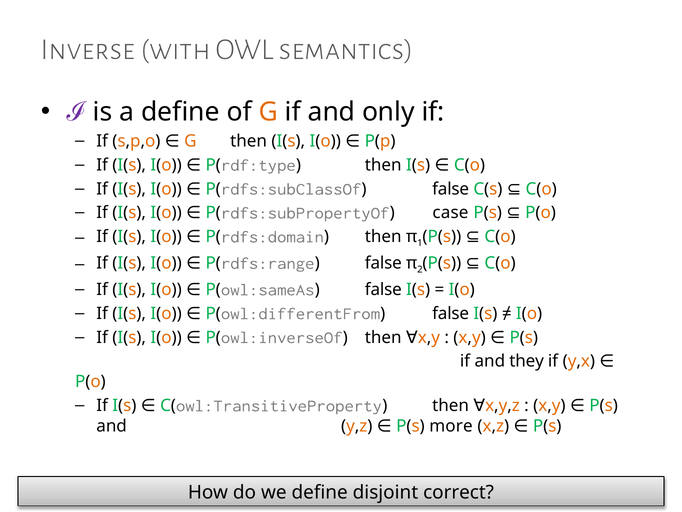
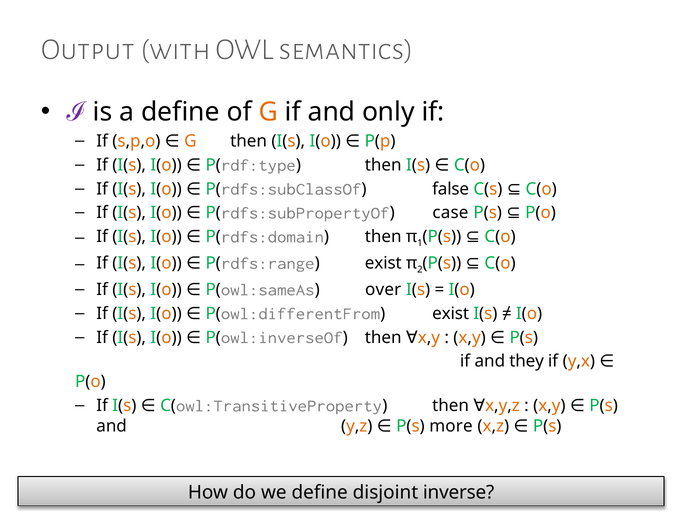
Inverse: Inverse -> Output
P(rdfs:range false: false -> exist
P(owl:sameAs false: false -> over
P(owl:differentFrom false: false -> exist
correct: correct -> inverse
